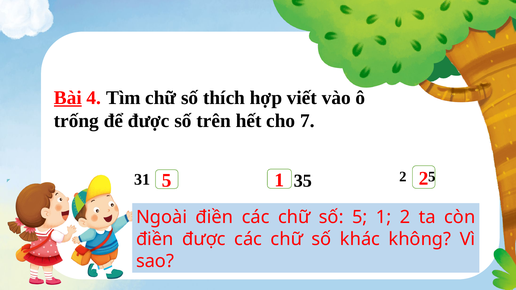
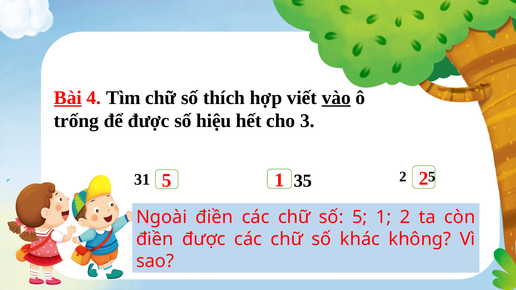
vào underline: none -> present
trên: trên -> hiệu
7: 7 -> 3
